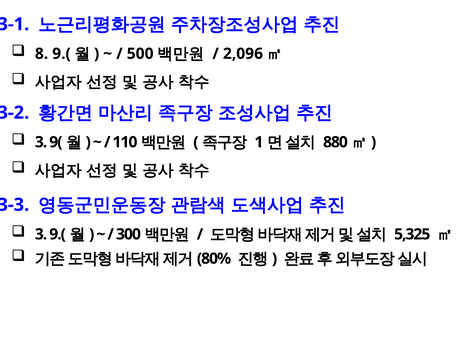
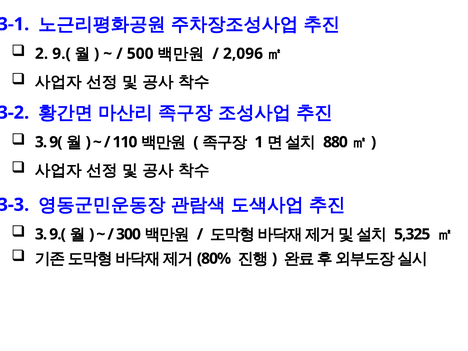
8: 8 -> 2
